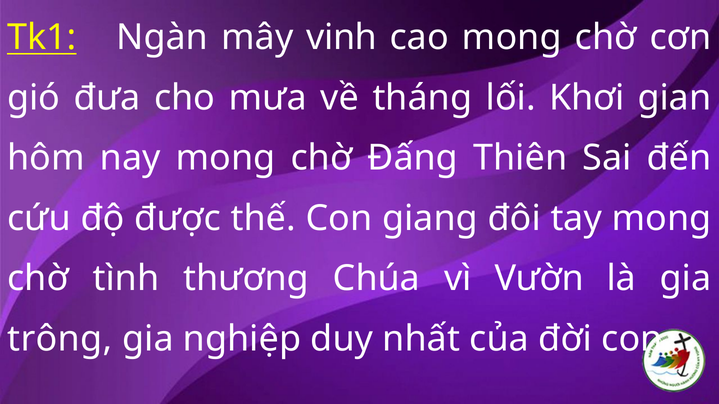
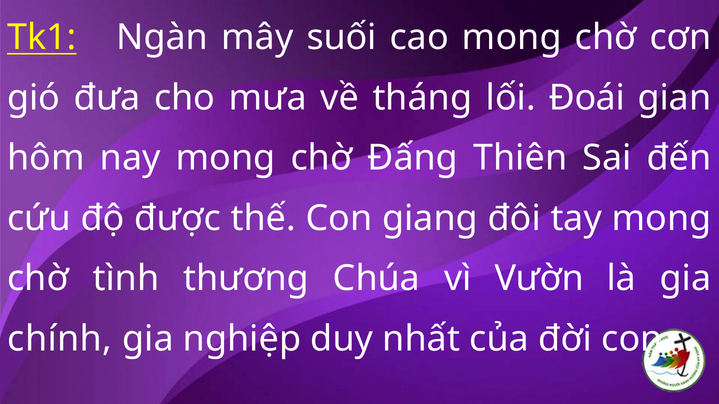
vinh: vinh -> suối
Khơi: Khơi -> Đoái
trông: trông -> chính
